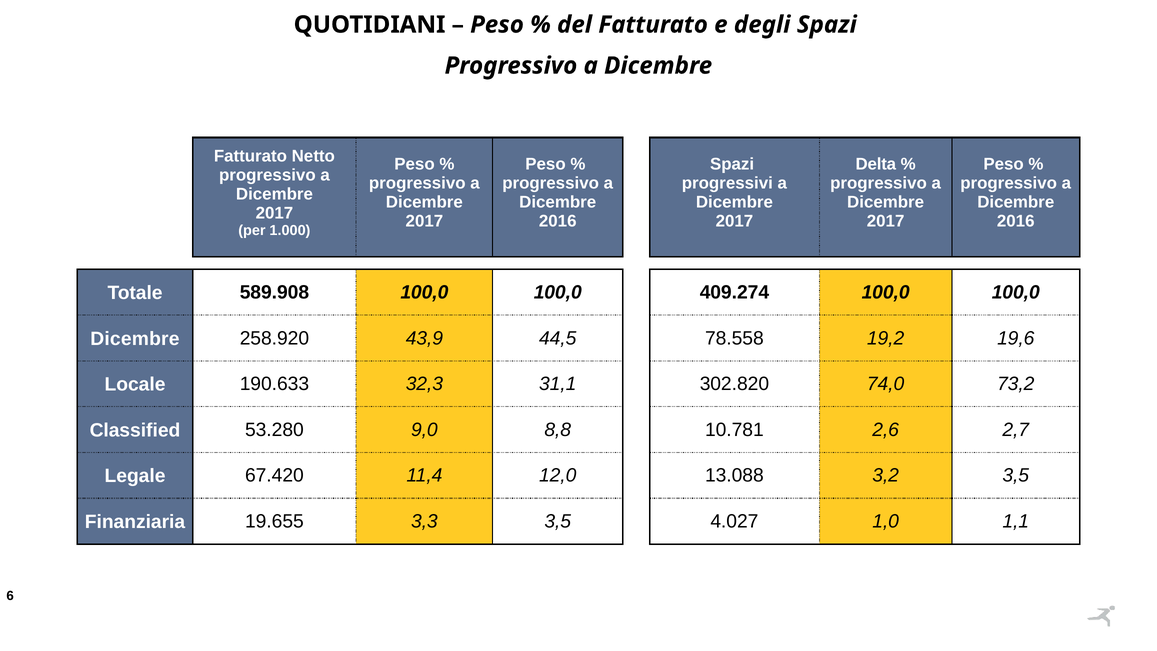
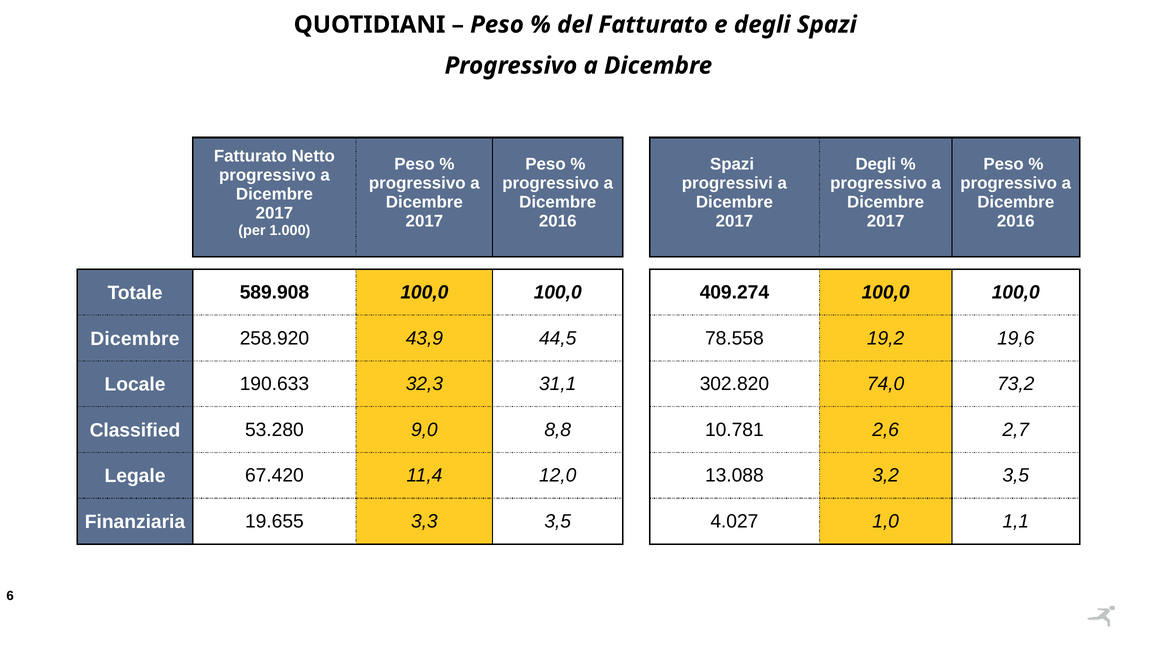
Delta at (876, 164): Delta -> Degli
